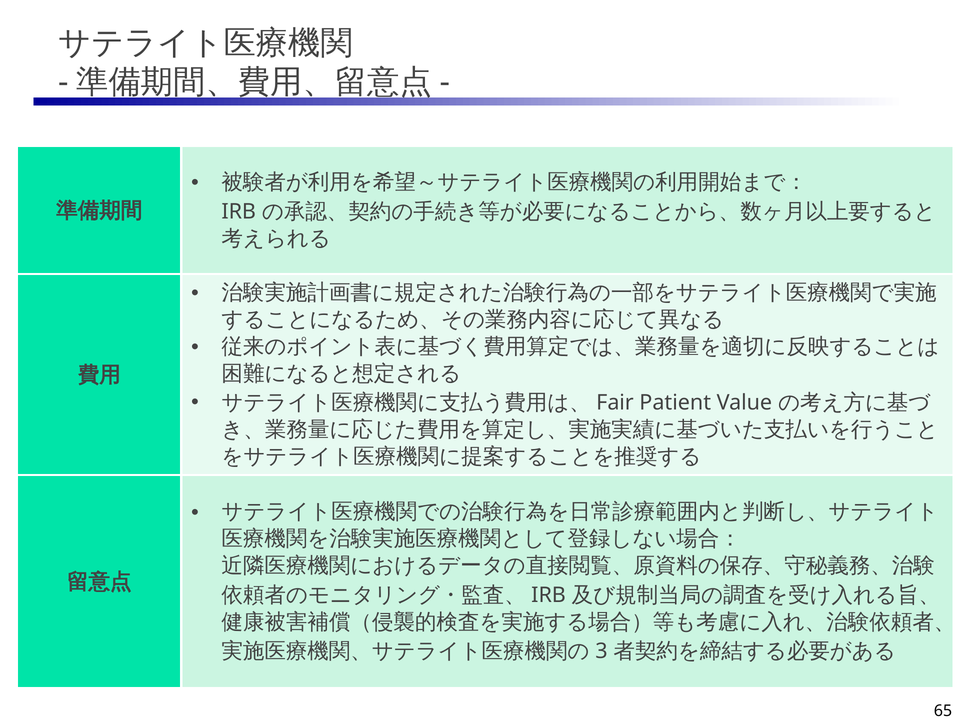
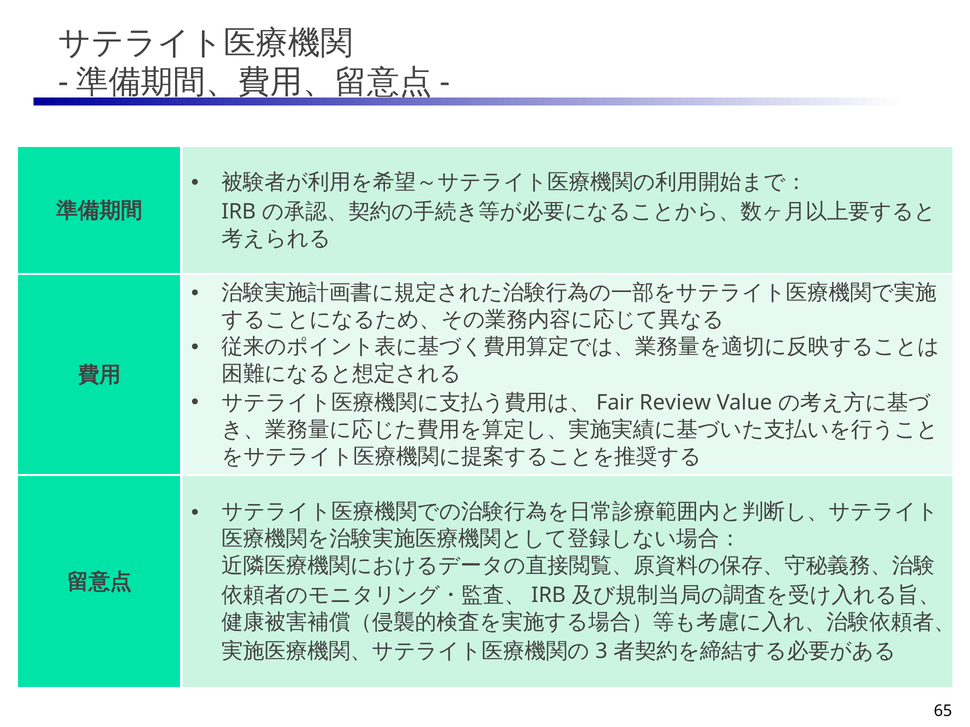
Patient: Patient -> Review
